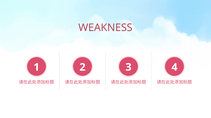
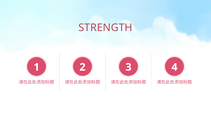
WEAKNESS: WEAKNESS -> STRENGTH
